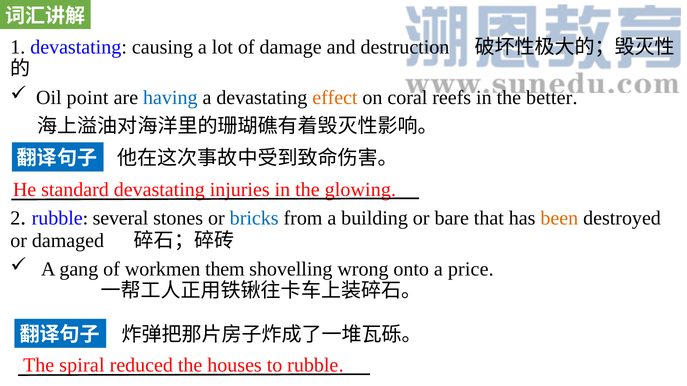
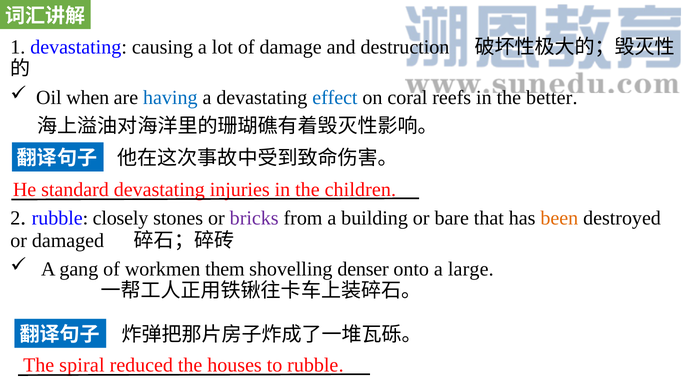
point: point -> when
effect colour: orange -> blue
glowing: glowing -> children
several: several -> closely
bricks colour: blue -> purple
wrong: wrong -> denser
price: price -> large
